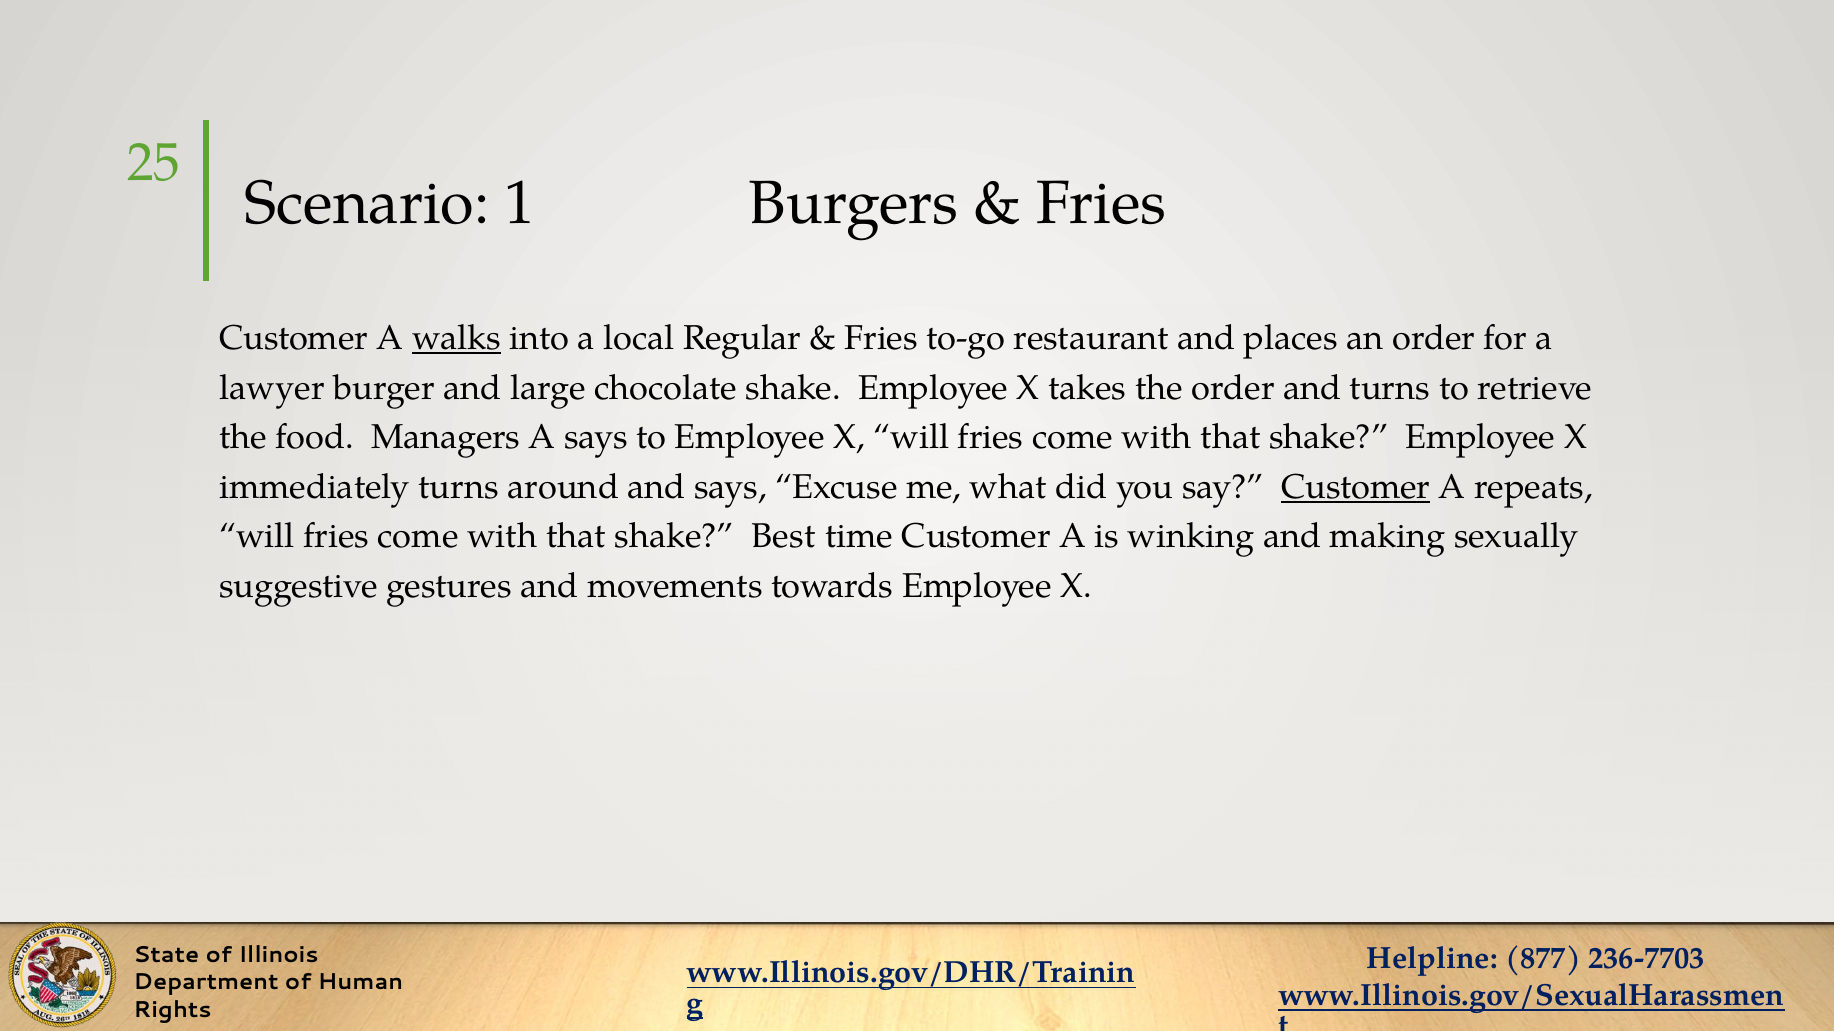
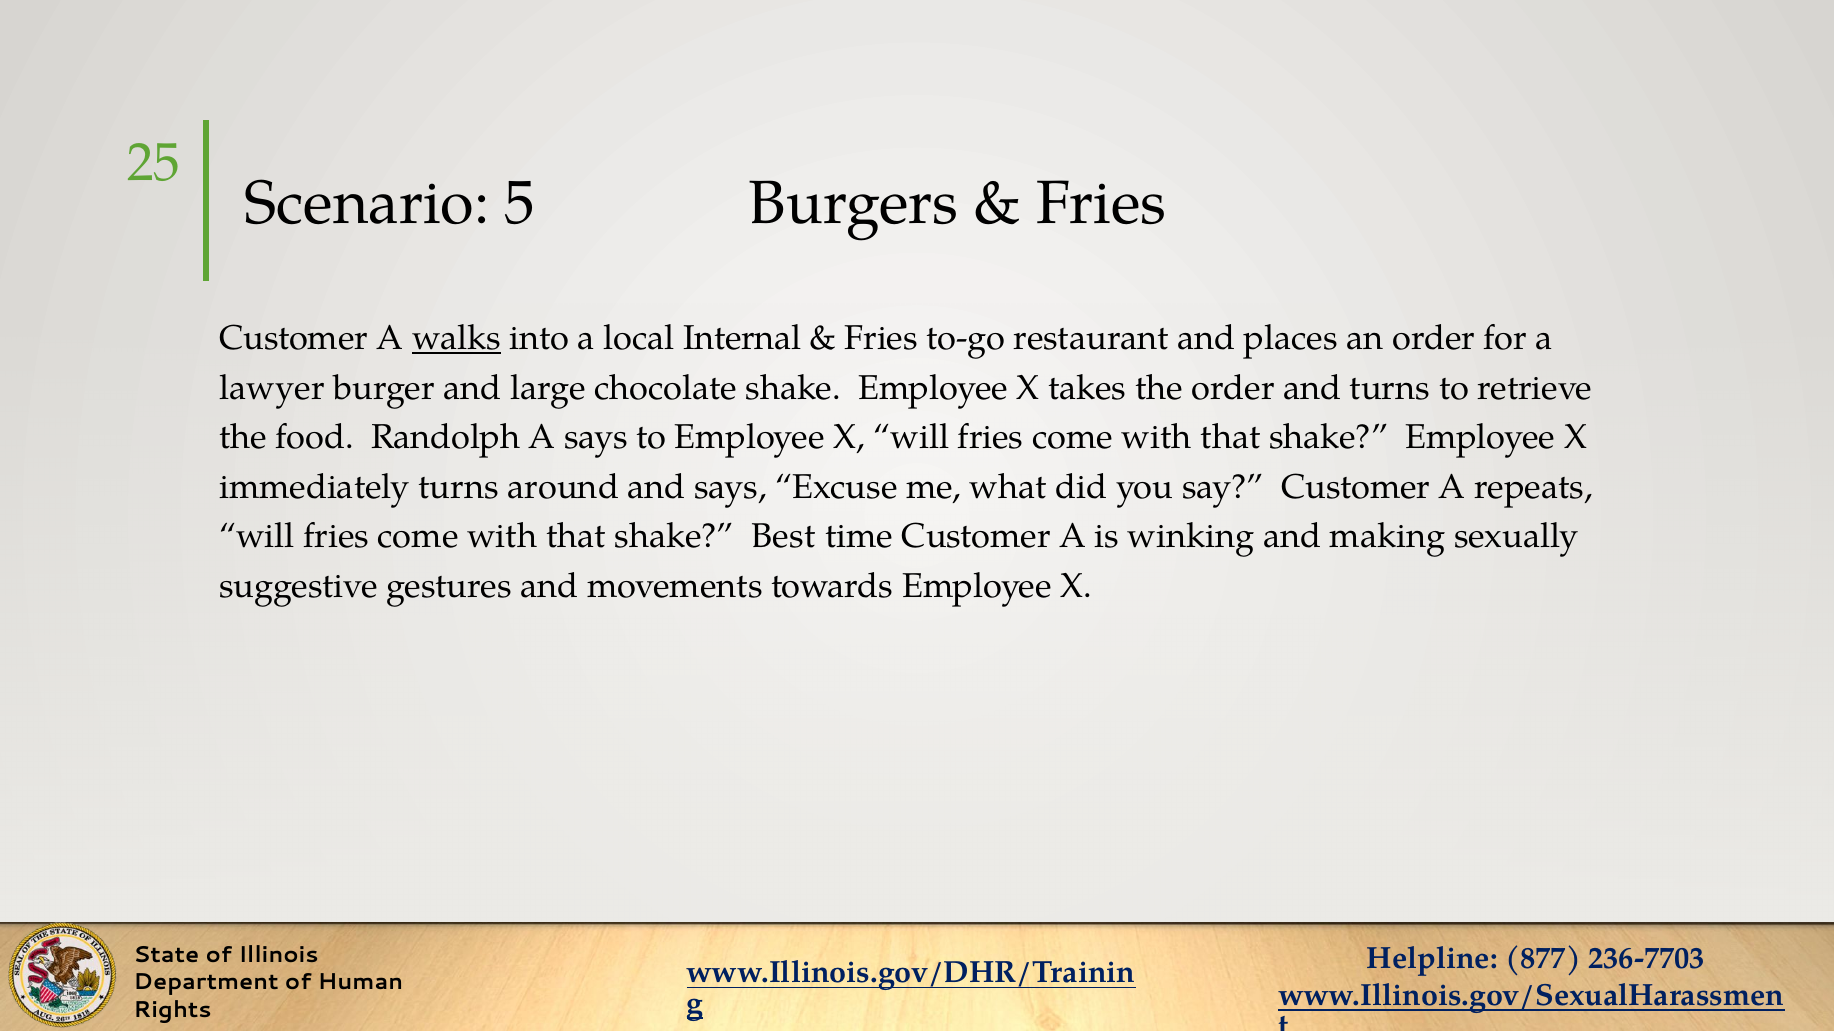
1: 1 -> 5
Regular: Regular -> Internal
Managers: Managers -> Randolph
Customer at (1356, 487) underline: present -> none
